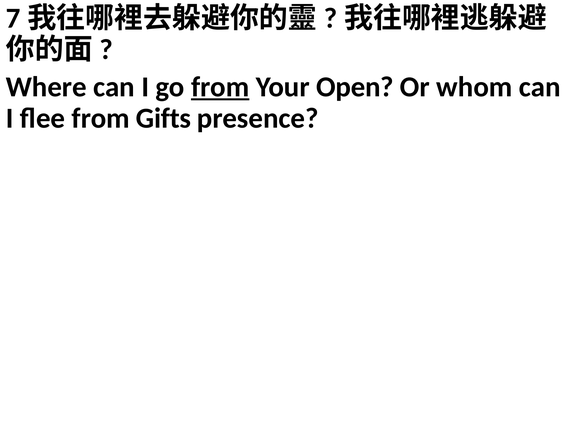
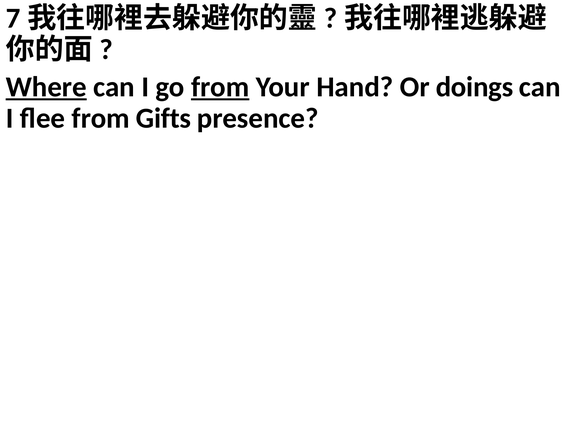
Where underline: none -> present
Open: Open -> Hand
whom: whom -> doings
